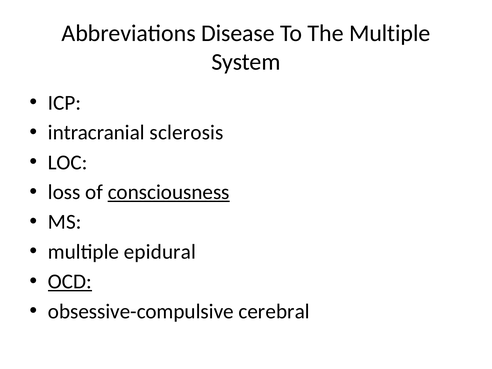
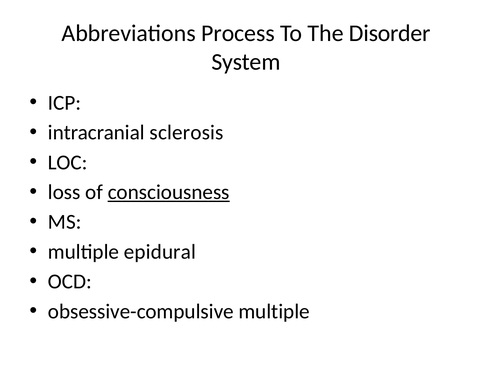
Disease: Disease -> Process
The Multiple: Multiple -> Disorder
OCD underline: present -> none
obsessive-compulsive cerebral: cerebral -> multiple
